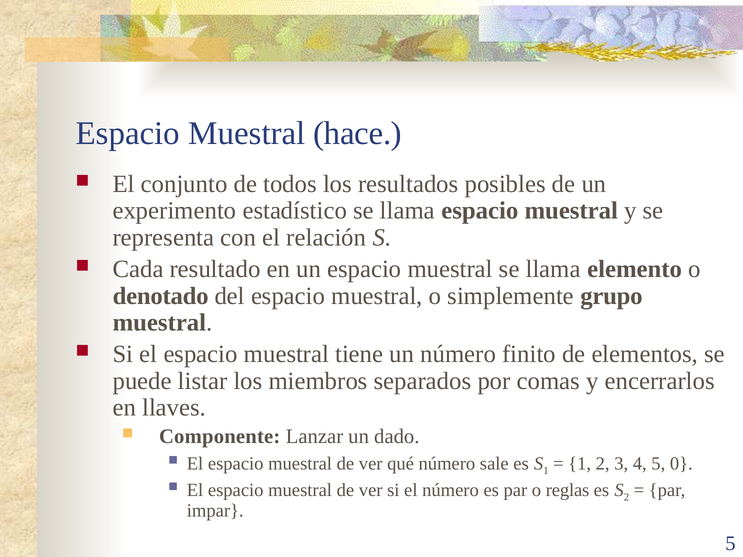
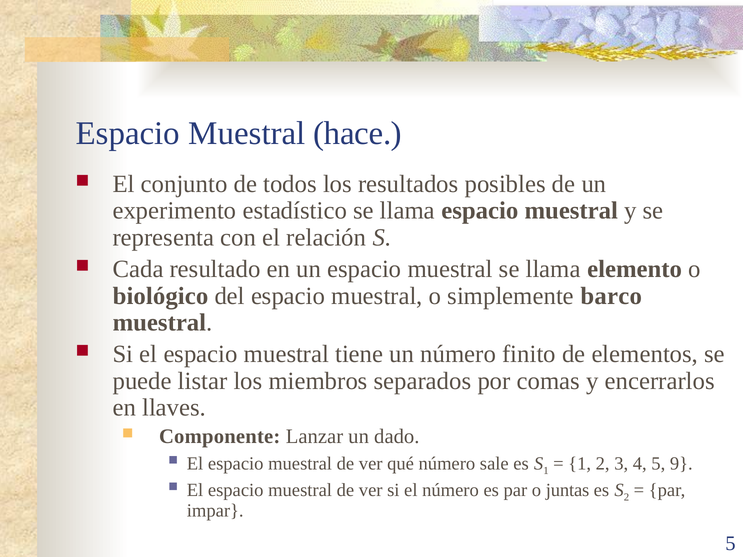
denotado: denotado -> biológico
grupo: grupo -> barco
0: 0 -> 9
reglas: reglas -> juntas
